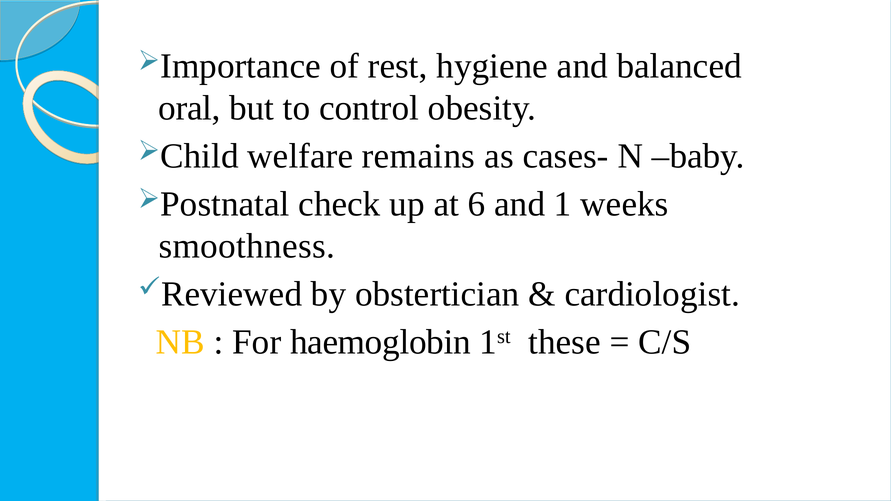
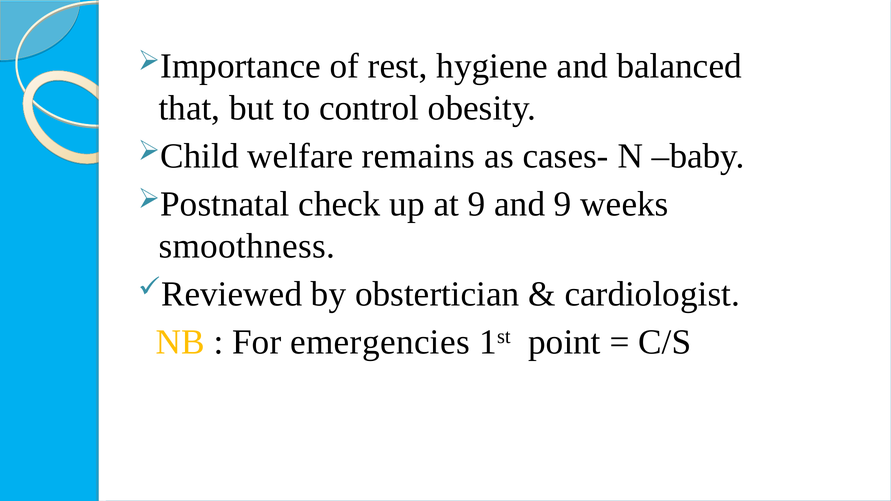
oral: oral -> that
at 6: 6 -> 9
and 1: 1 -> 9
haemoglobin: haemoglobin -> emergencies
these: these -> point
